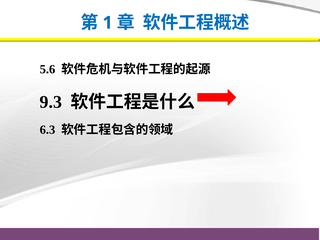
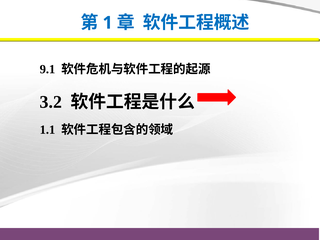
5.6: 5.6 -> 9.1
9.3: 9.3 -> 3.2
6.3: 6.3 -> 1.1
